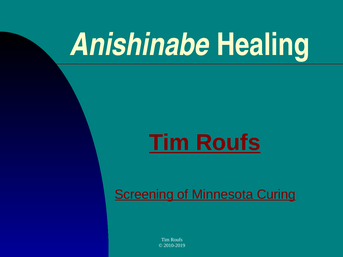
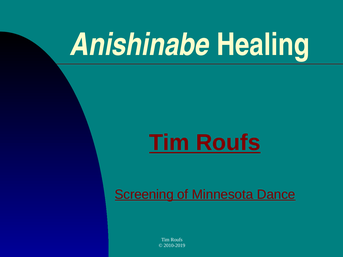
Curing: Curing -> Dance
